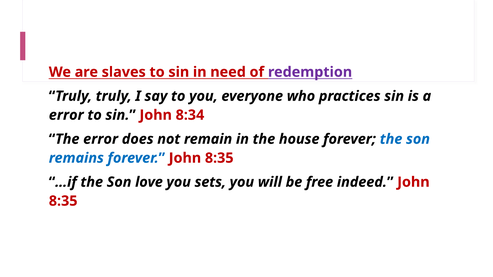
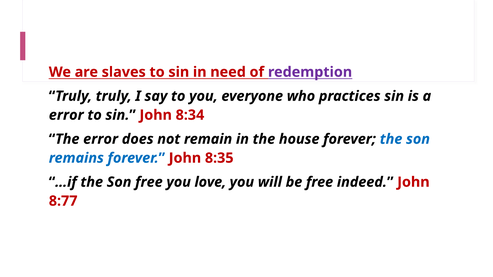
Son love: love -> free
sets: sets -> love
8:35 at (63, 201): 8:35 -> 8:77
